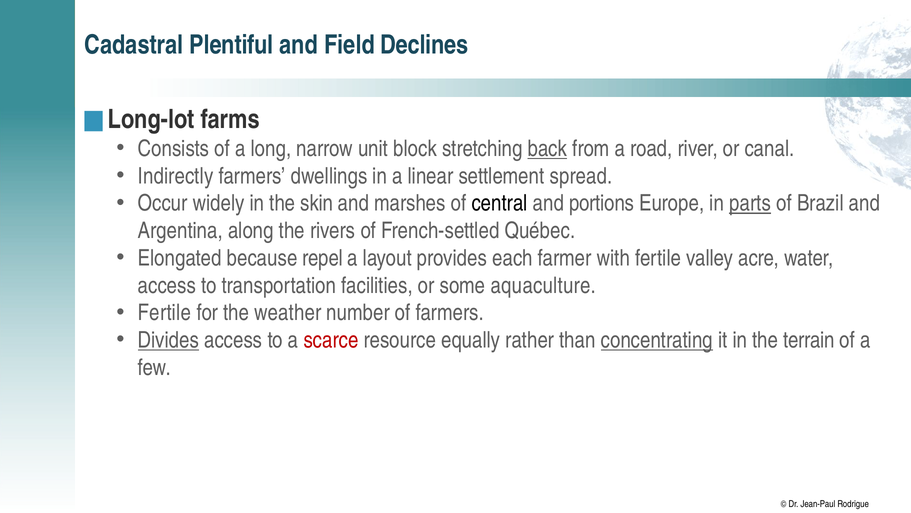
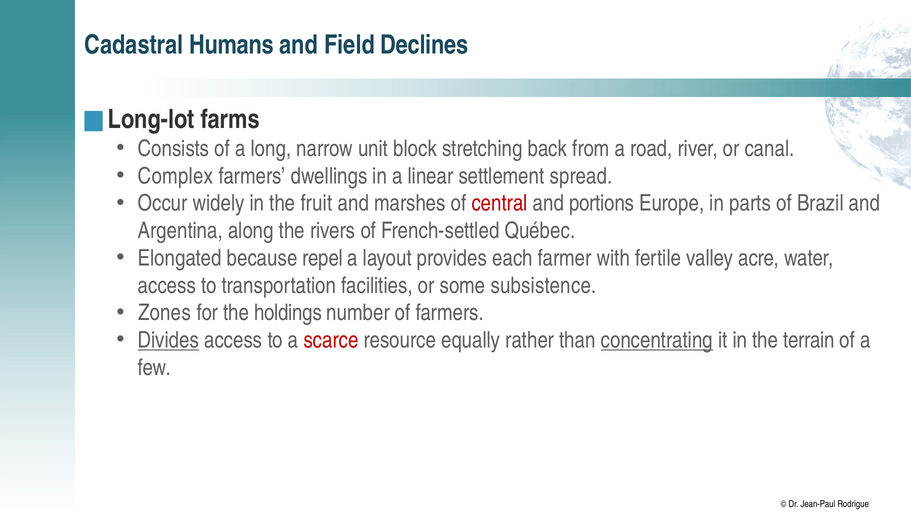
Plentiful: Plentiful -> Humans
back underline: present -> none
Indirectly: Indirectly -> Complex
skin: skin -> fruit
central colour: black -> red
parts underline: present -> none
aquaculture: aquaculture -> subsistence
Fertile at (164, 313): Fertile -> Zones
weather: weather -> holdings
